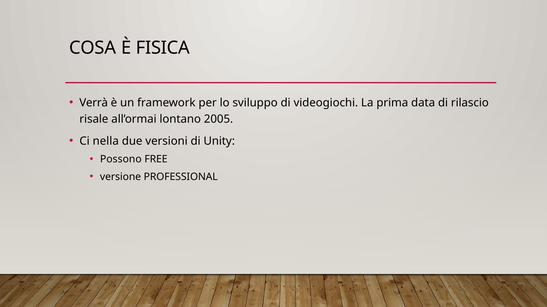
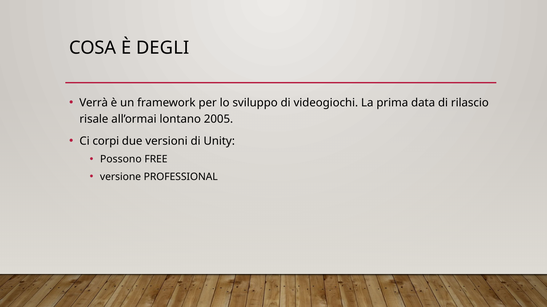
FISICA: FISICA -> DEGLI
nella: nella -> corpi
